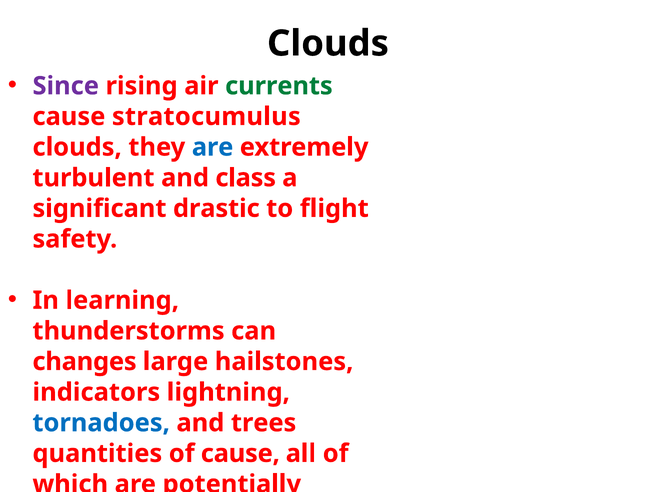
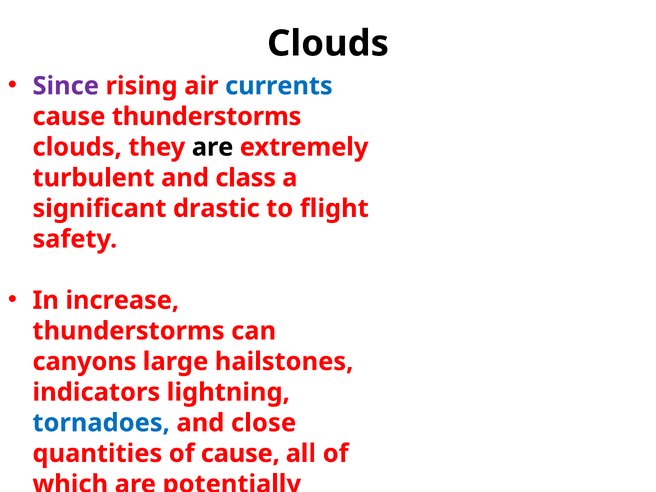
currents colour: green -> blue
cause stratocumulus: stratocumulus -> thunderstorms
are at (213, 147) colour: blue -> black
learning: learning -> increase
changes: changes -> canyons
trees: trees -> close
